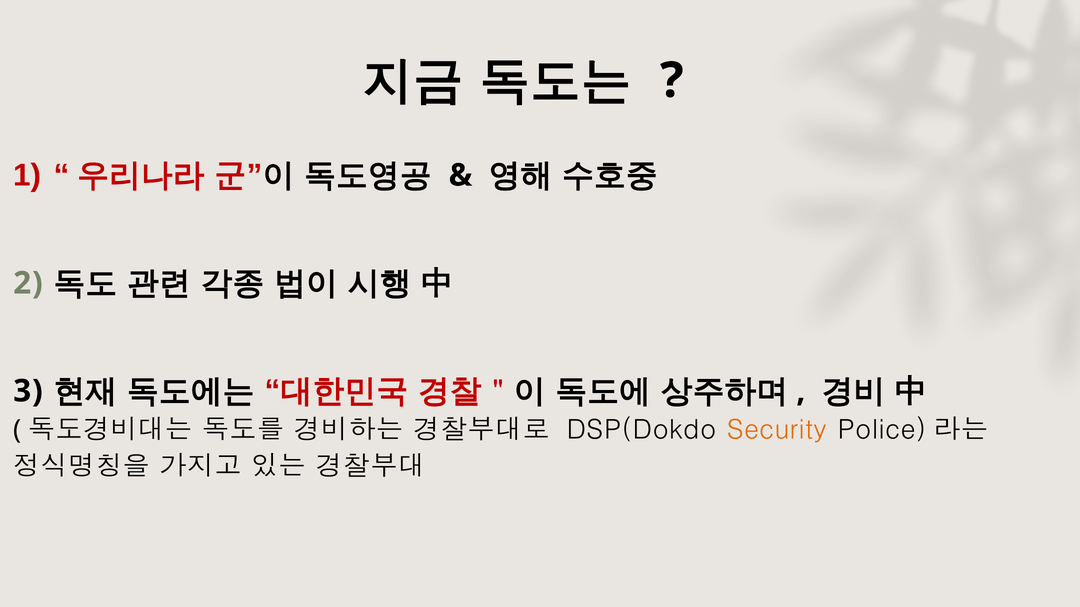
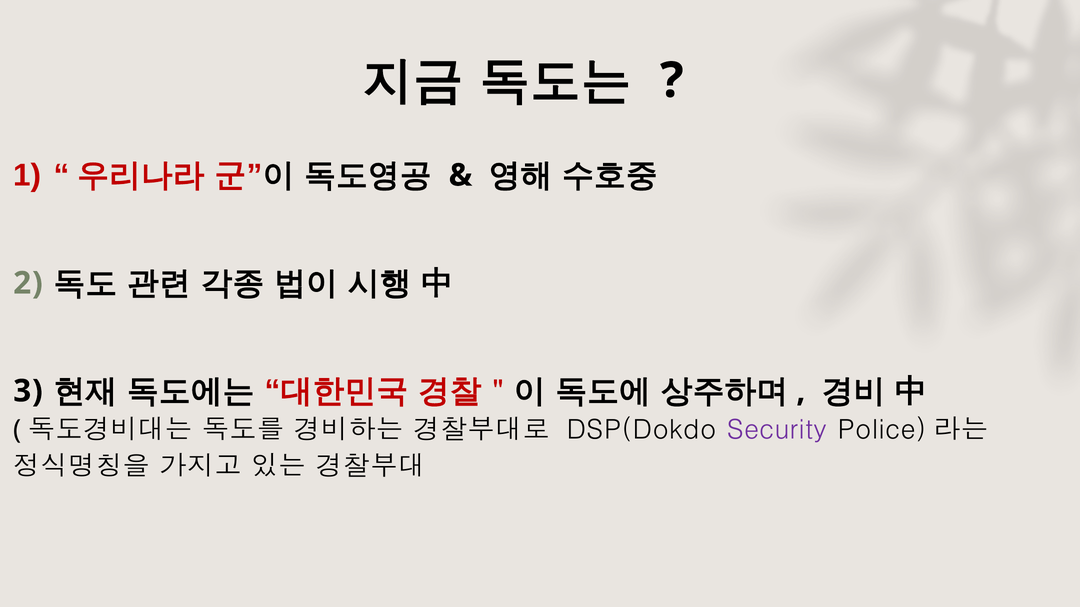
Security colour: orange -> purple
